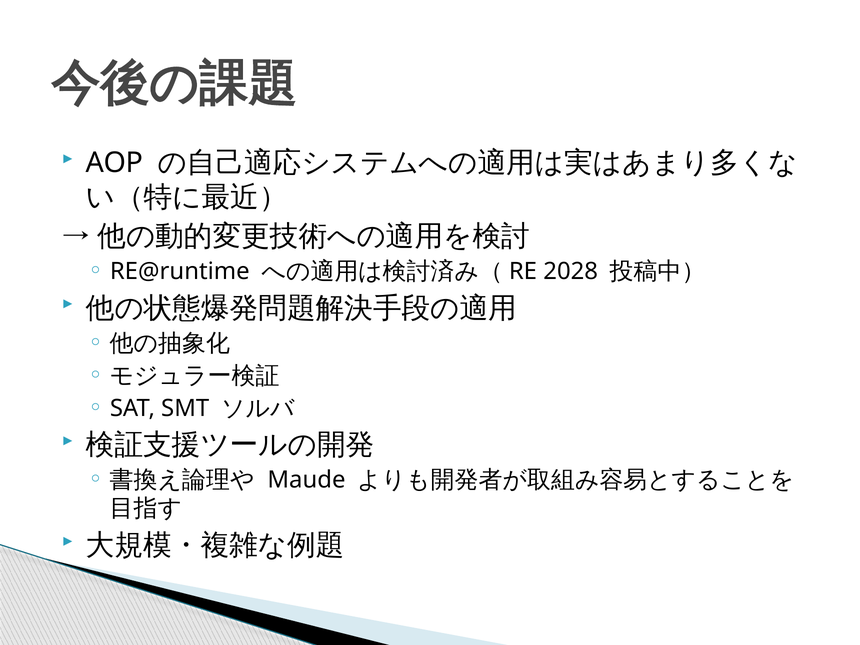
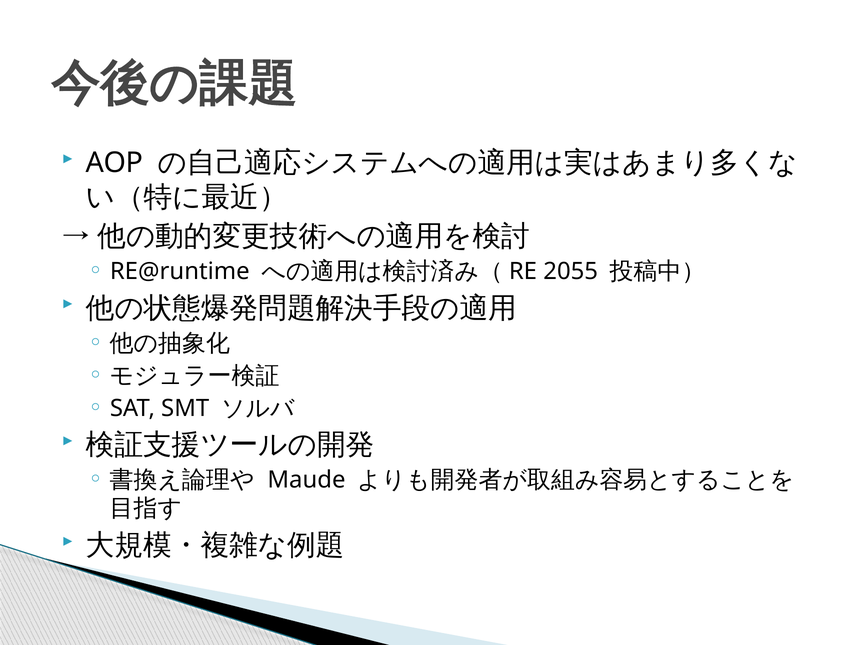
2028: 2028 -> 2055
